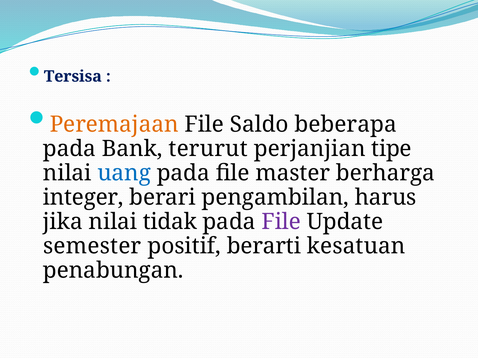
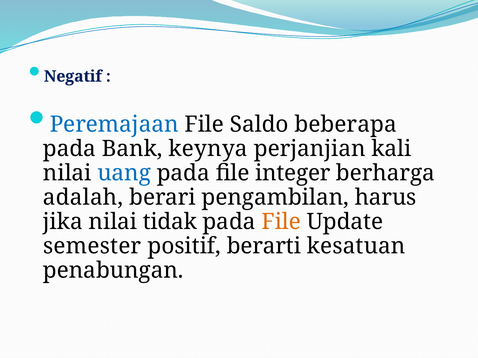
Tersisa: Tersisa -> Negatif
Peremajaan colour: orange -> blue
terurut: terurut -> keynya
tipe: tipe -> kali
master: master -> integer
integer: integer -> adalah
File at (281, 222) colour: purple -> orange
